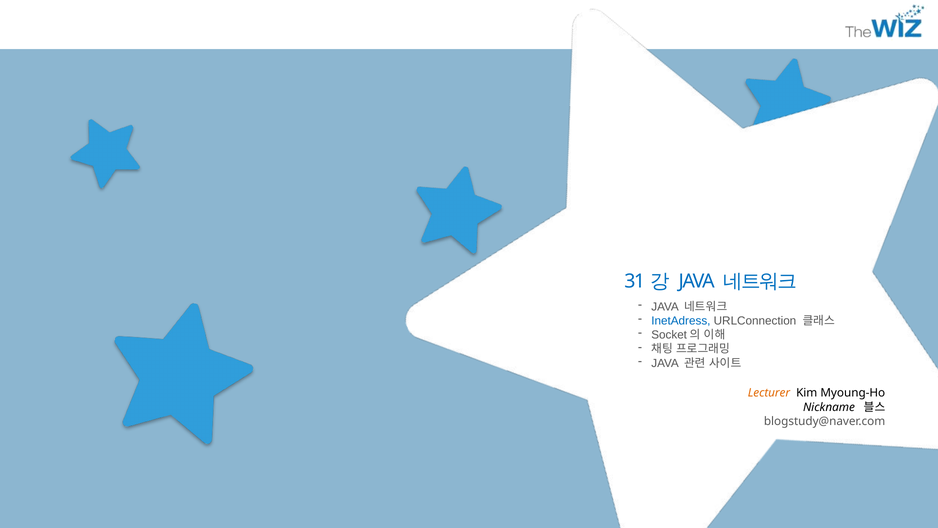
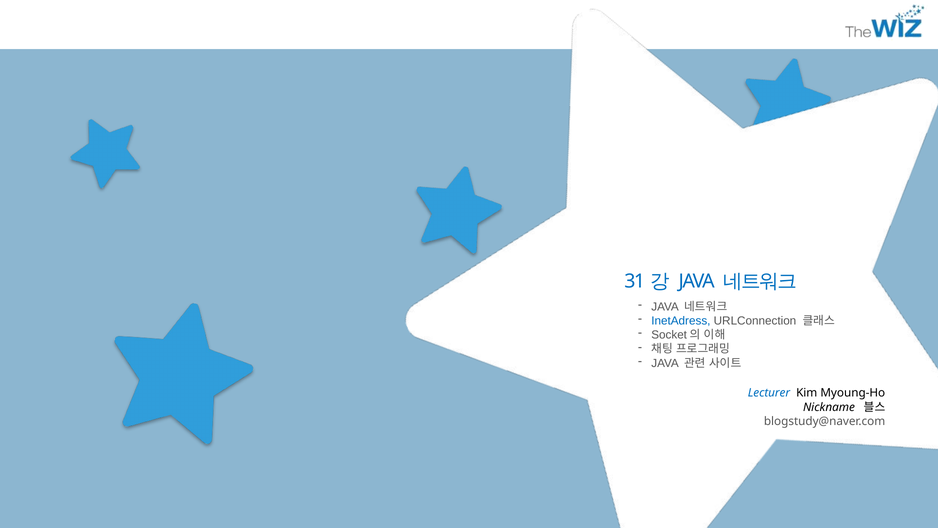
Lecturer colour: orange -> blue
